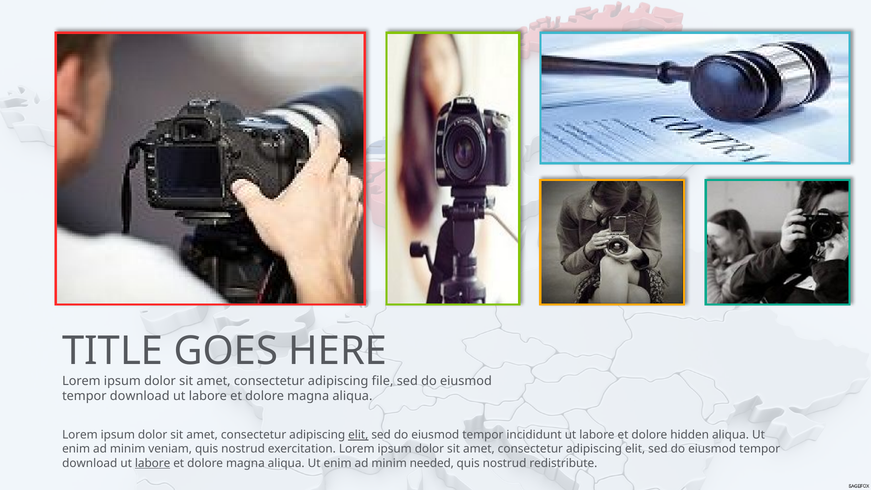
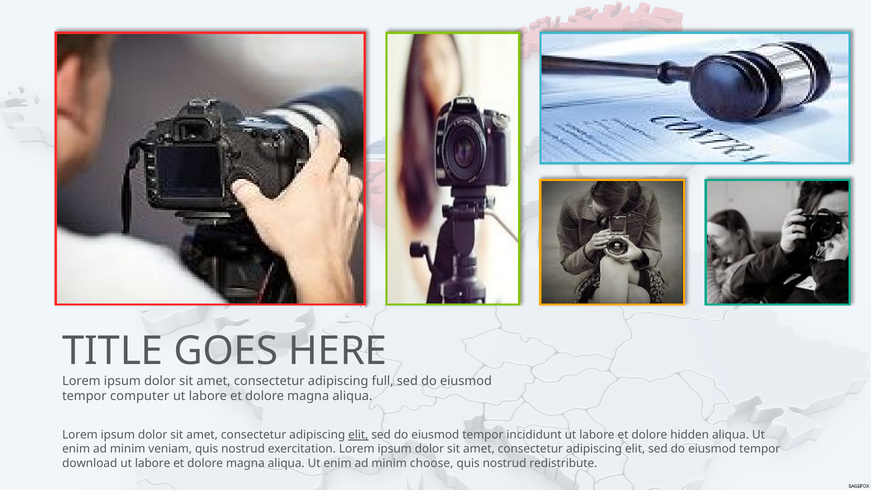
file: file -> full
download at (140, 396): download -> computer
labore at (153, 463) underline: present -> none
needed: needed -> choose
